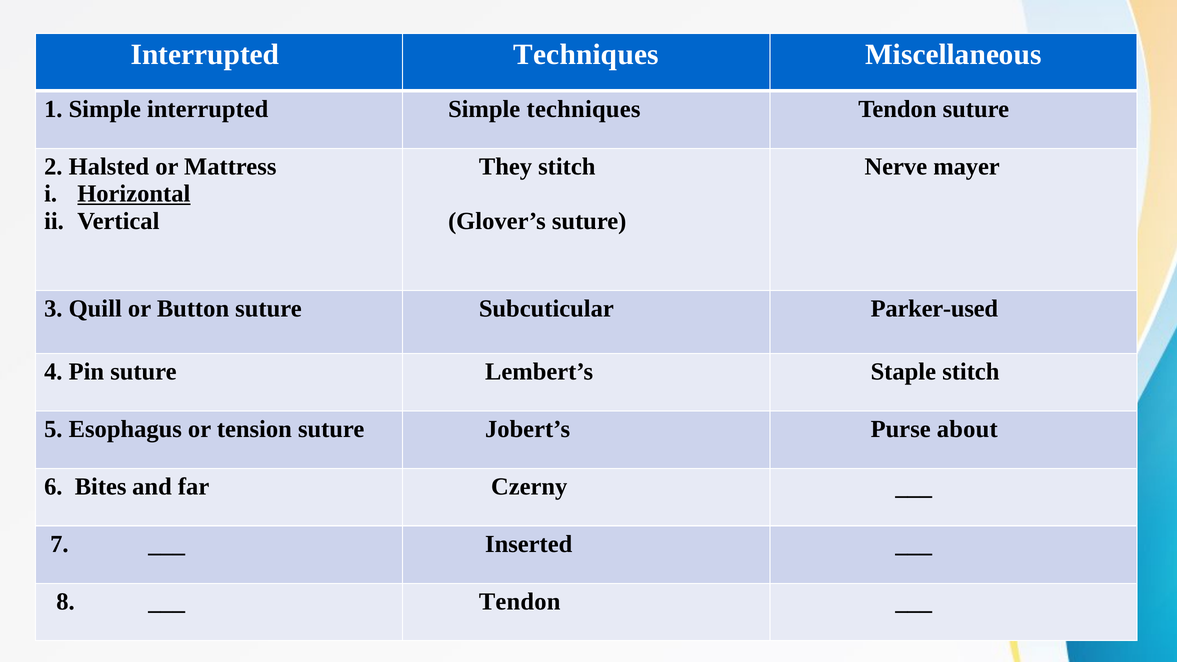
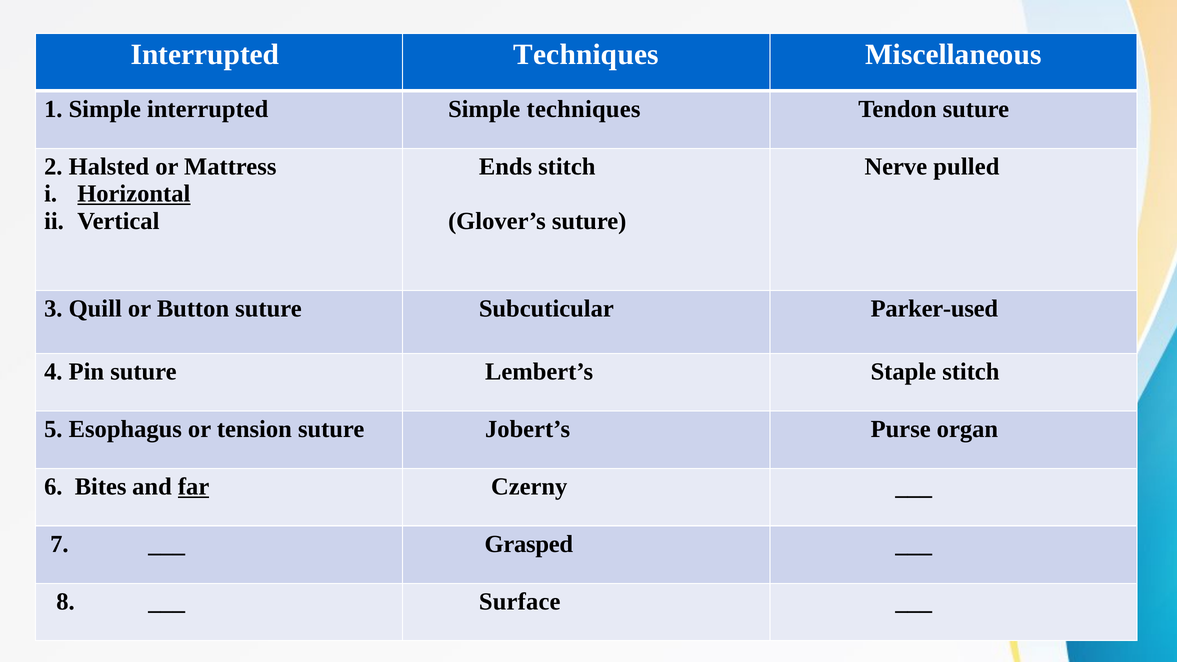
They: They -> Ends
mayer: mayer -> pulled
about: about -> organ
far underline: none -> present
Inserted: Inserted -> Grasped
Tendon at (520, 602): Tendon -> Surface
